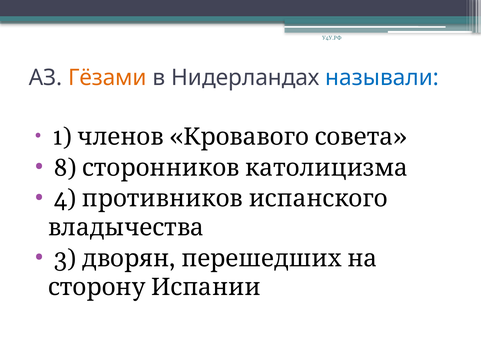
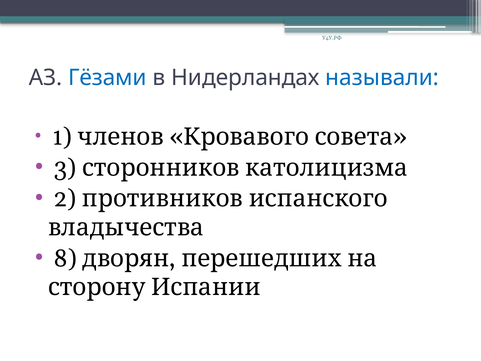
Гёзами colour: orange -> blue
8: 8 -> 3
4 at (65, 199): 4 -> 2
3: 3 -> 8
